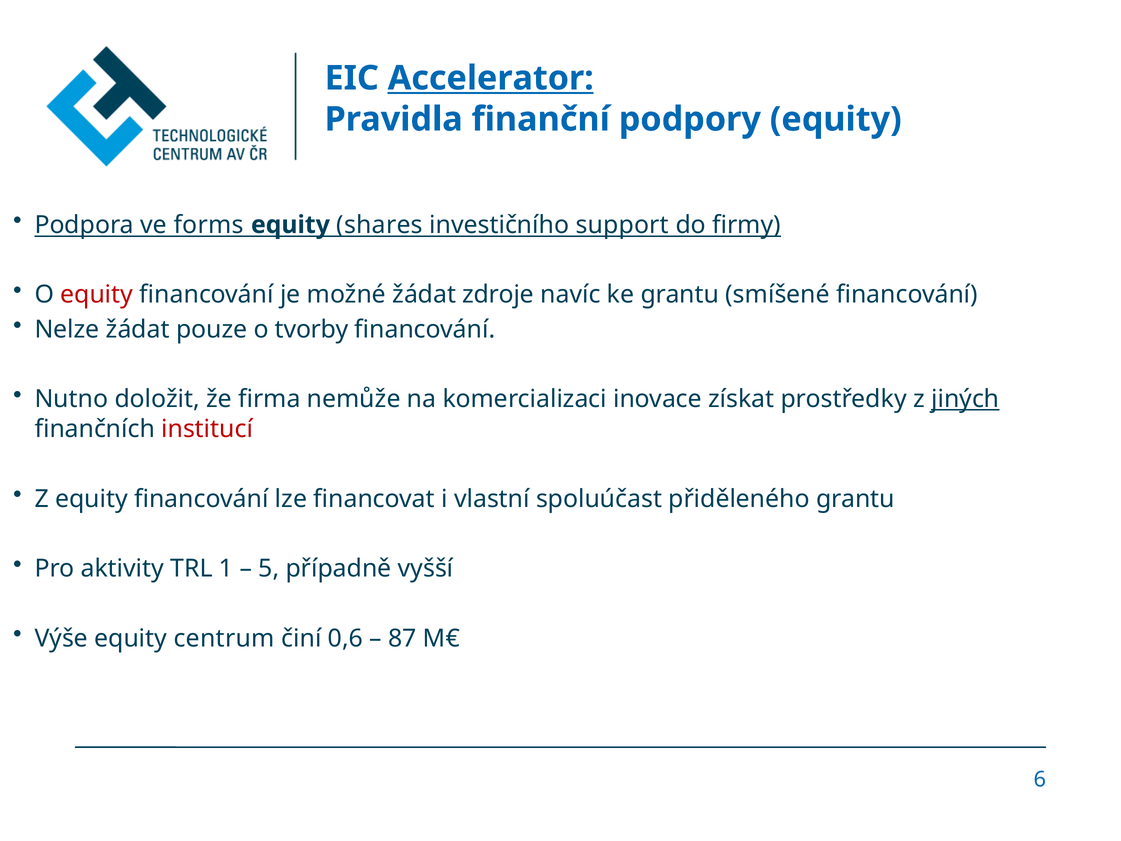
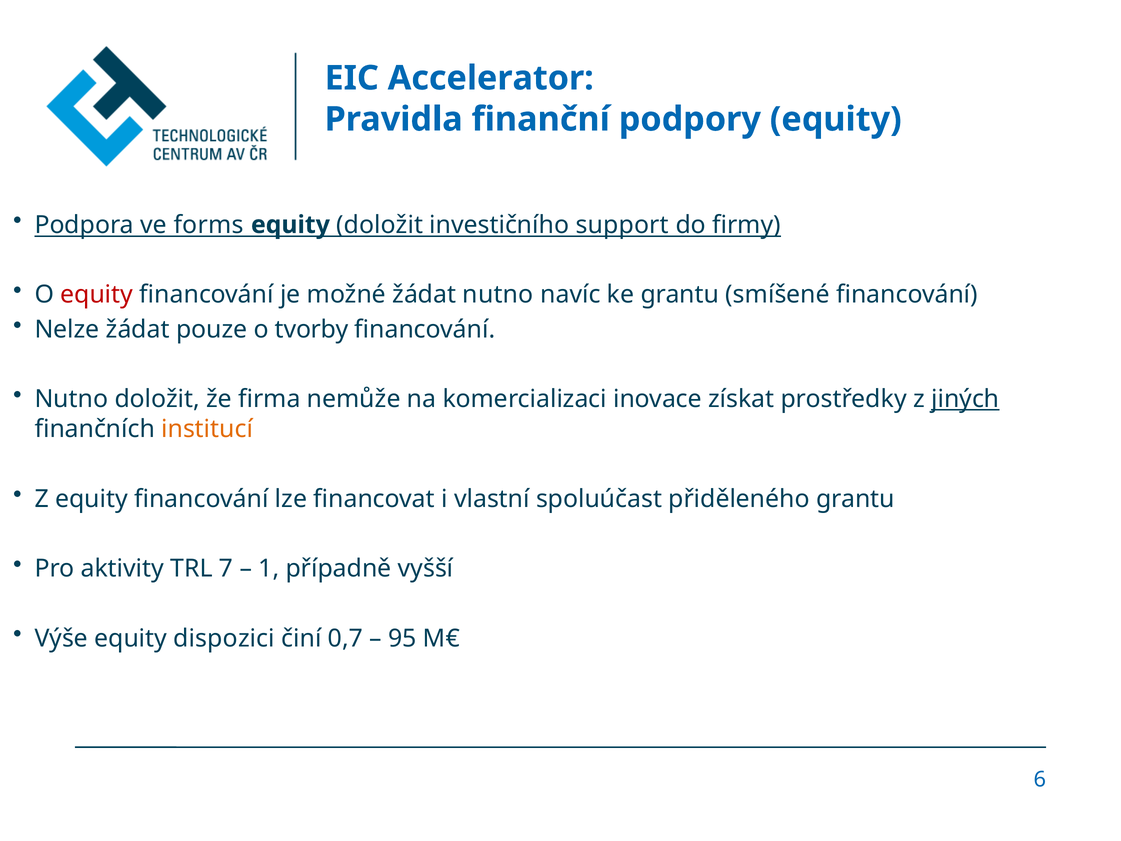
Accelerator underline: present -> none
equity shares: shares -> doložit
žádat zdroje: zdroje -> nutno
institucí colour: red -> orange
1: 1 -> 7
5: 5 -> 1
centrum: centrum -> dispozici
0,6: 0,6 -> 0,7
87: 87 -> 95
